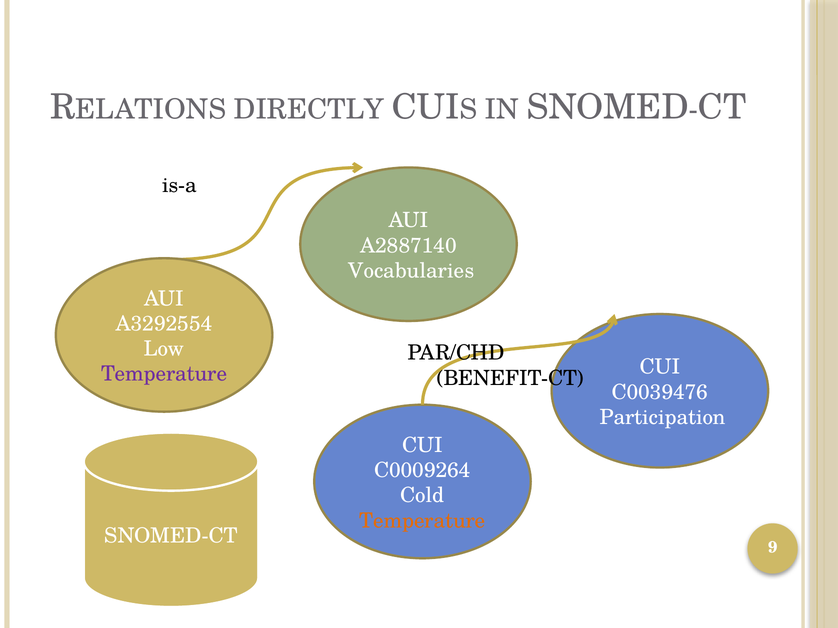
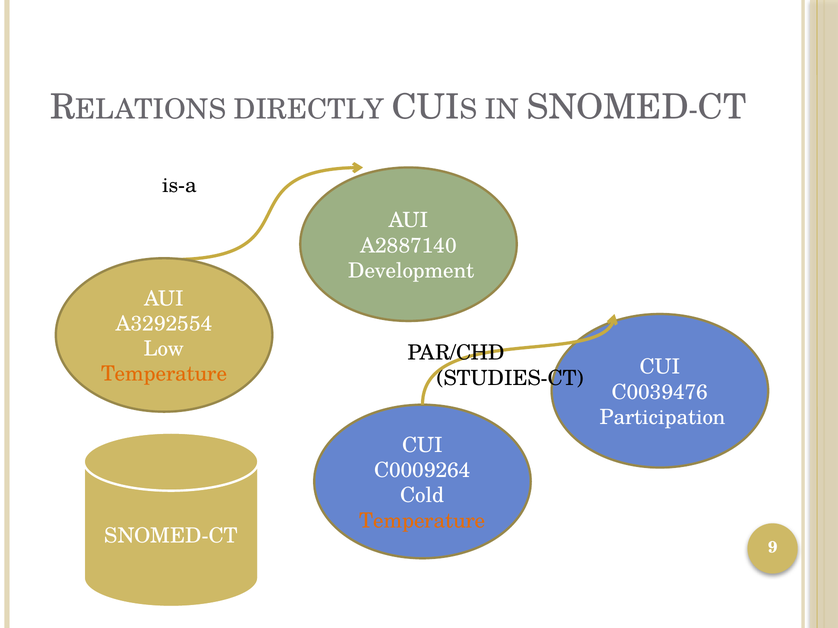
Vocabularies: Vocabularies -> Development
Temperature at (164, 374) colour: purple -> orange
BENEFIT-CT: BENEFIT-CT -> STUDIES-CT
